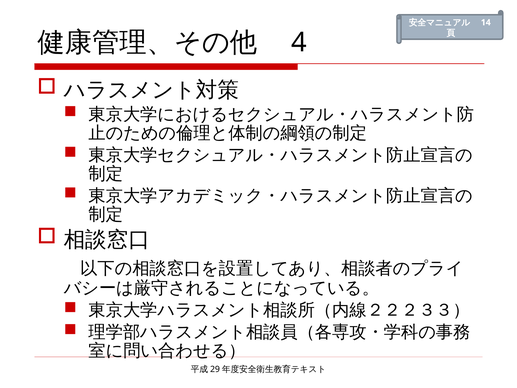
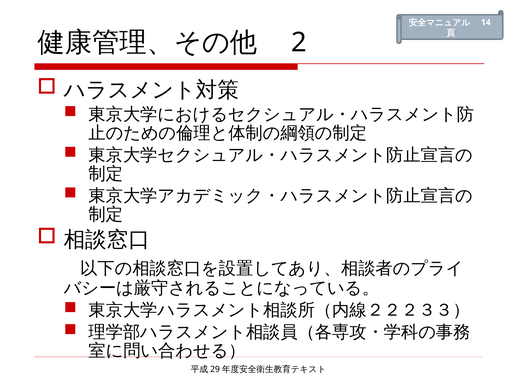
4: 4 -> 2
